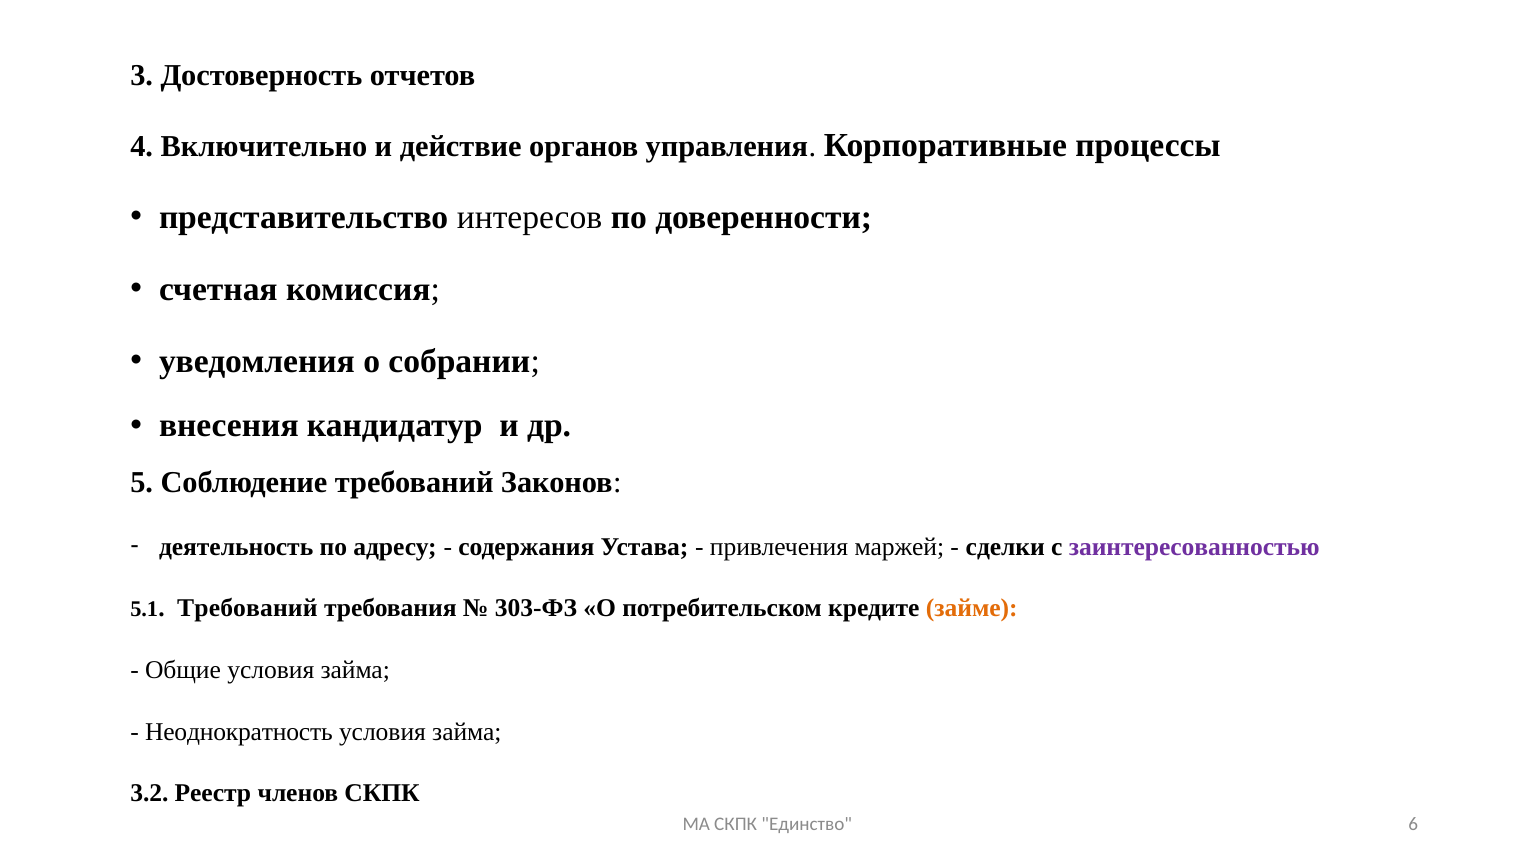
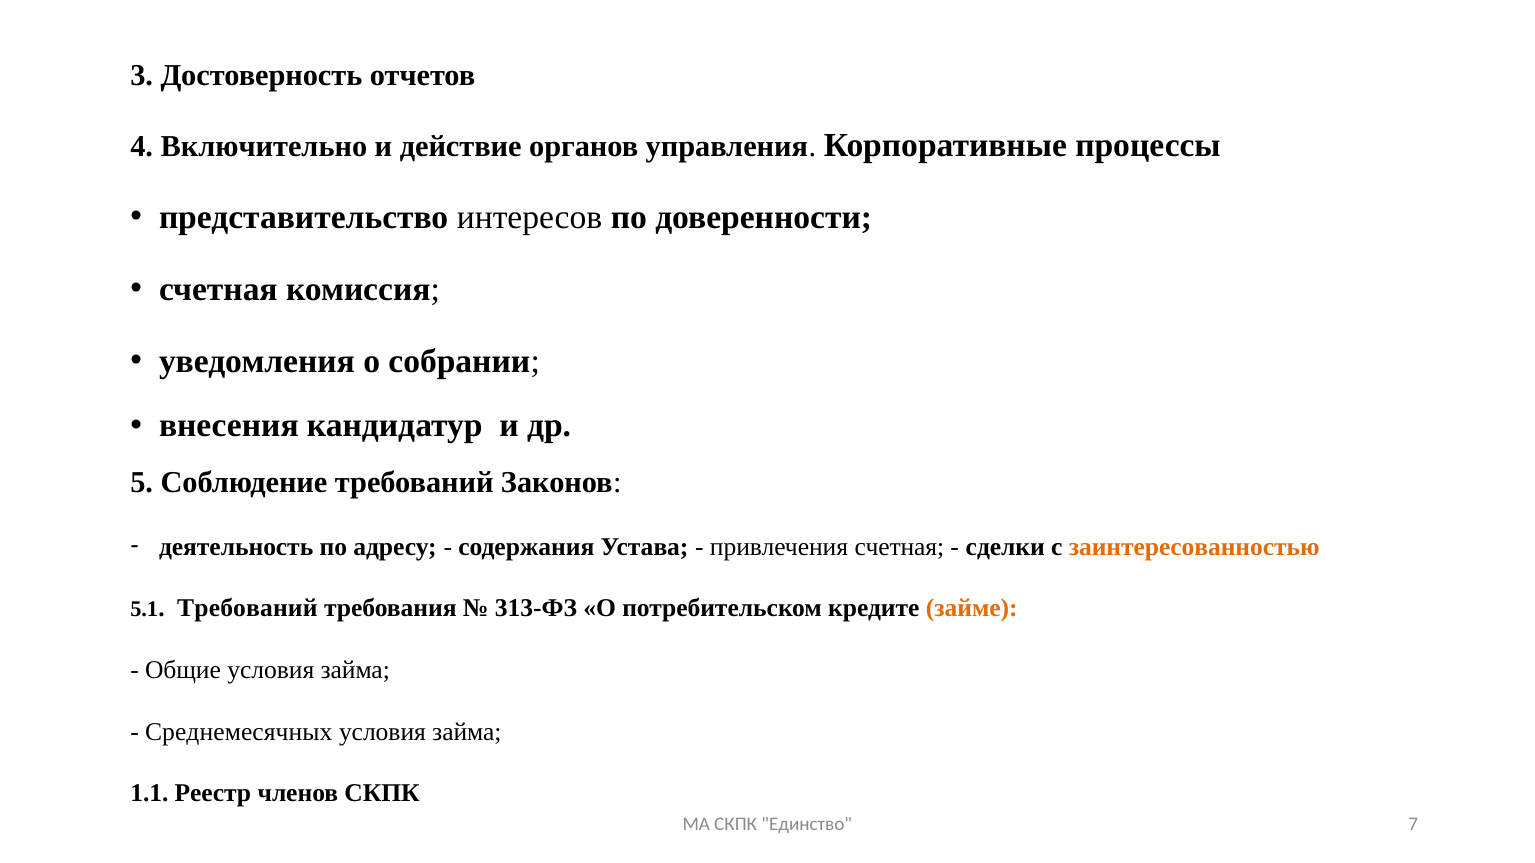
привлечения маржей: маржей -> счетная
заинтересованностью colour: purple -> orange
303-ФЗ: 303-ФЗ -> 313-ФЗ
Неоднократность: Неоднократность -> Среднемесячных
3.2: 3.2 -> 1.1
6: 6 -> 7
